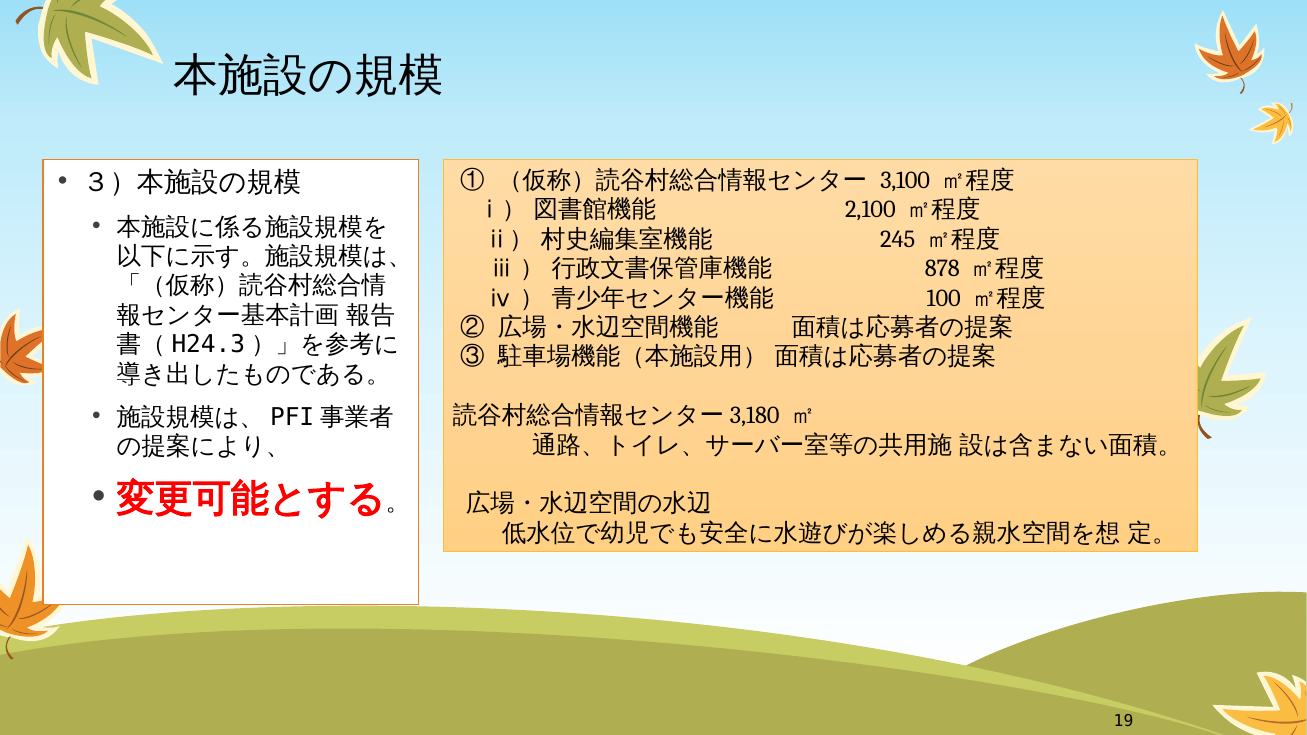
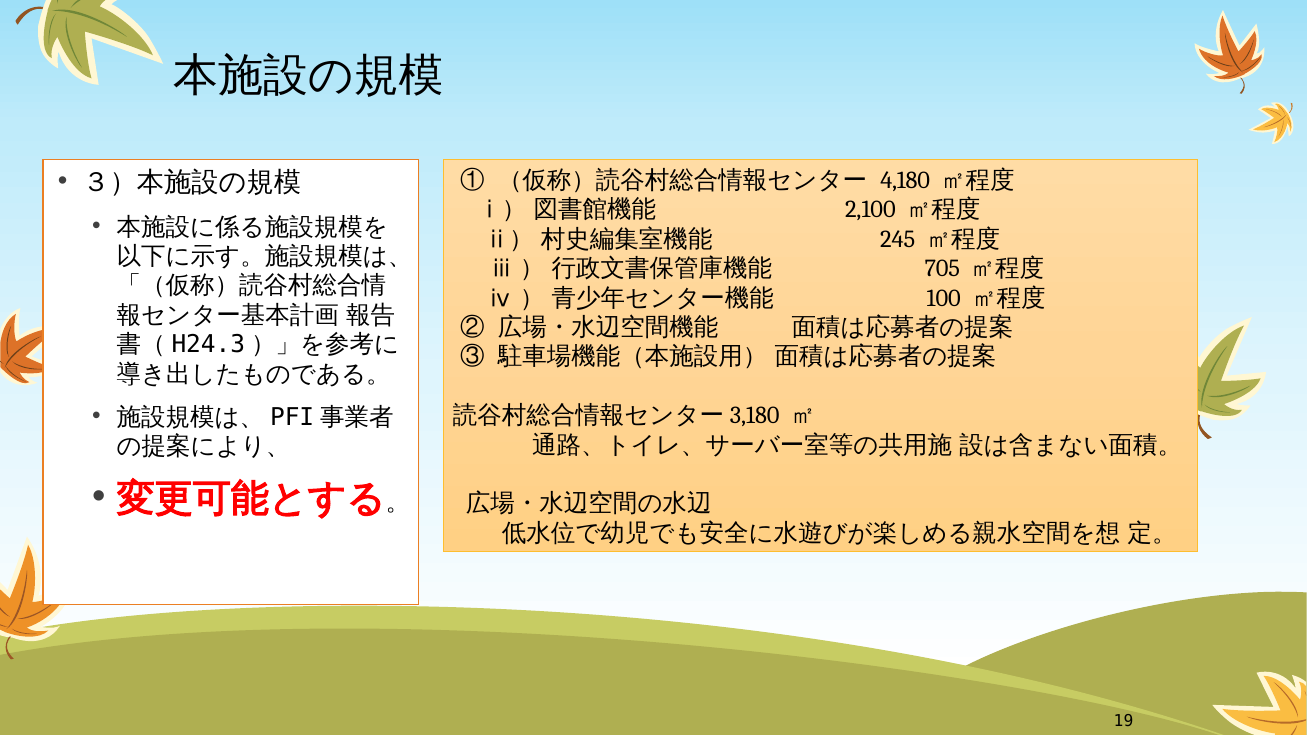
3,100: 3,100 -> 4,180
878: 878 -> 705
